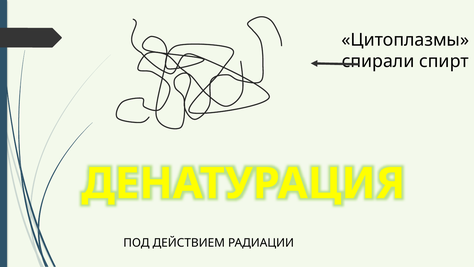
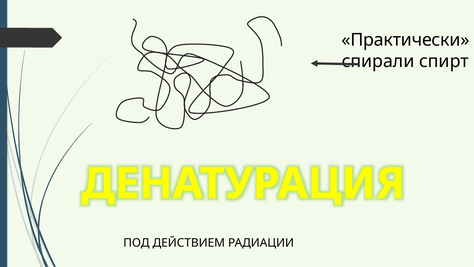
Цитоплазмы: Цитоплазмы -> Практически
